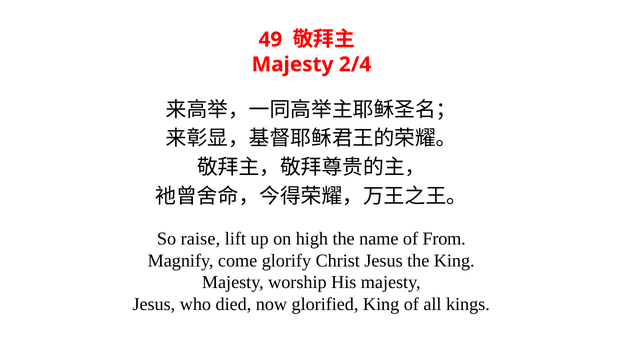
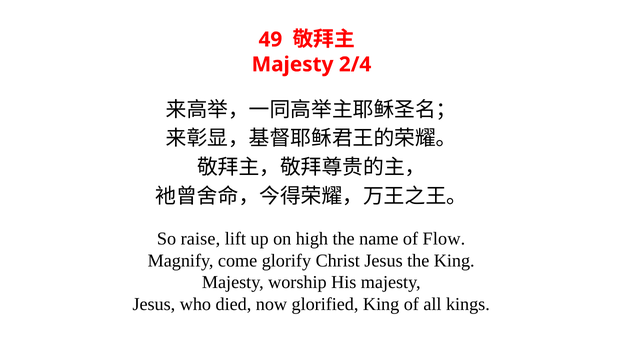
From: From -> Flow
